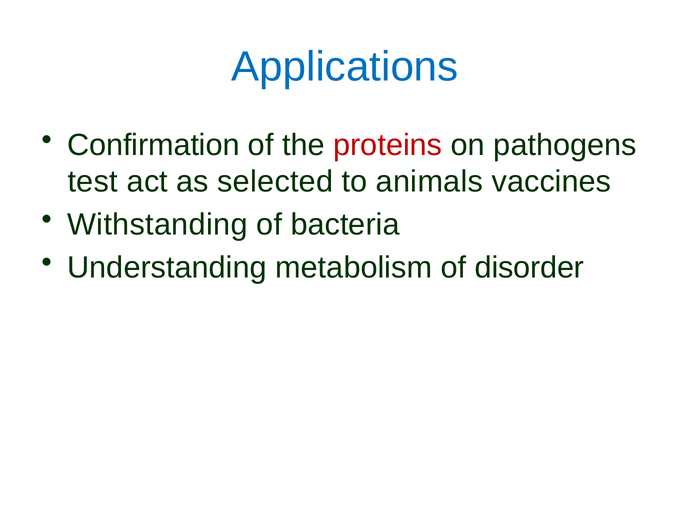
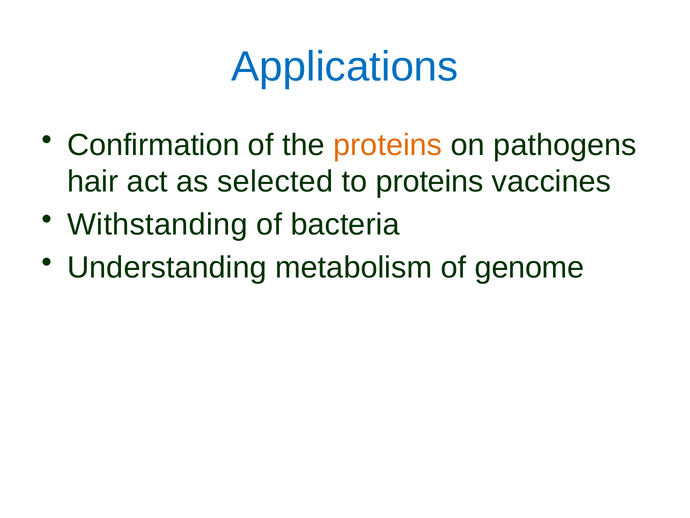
proteins at (388, 145) colour: red -> orange
test: test -> hair
to animals: animals -> proteins
disorder: disorder -> genome
